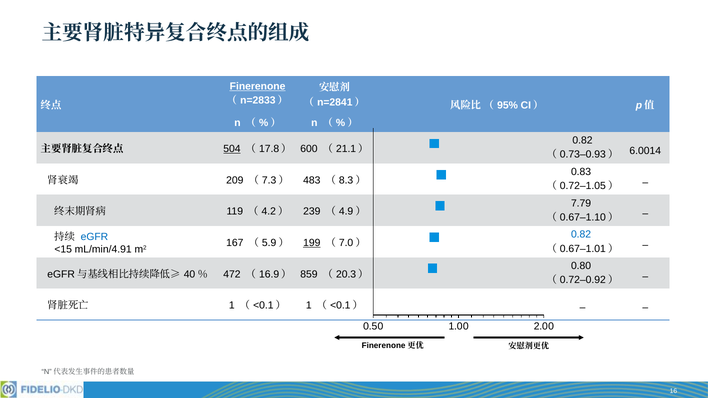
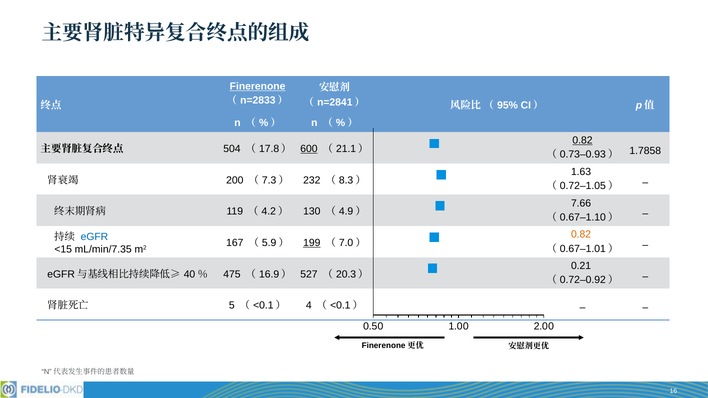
0.82 at (583, 141) underline: none -> present
504 underline: present -> none
600 underline: none -> present
6.0014: 6.0014 -> 1.7858
0.83: 0.83 -> 1.63
209: 209 -> 200
483: 483 -> 232
7.79: 7.79 -> 7.66
239: 239 -> 130
0.82 at (581, 235) colour: blue -> orange
mL/min/4.91: mL/min/4.91 -> mL/min/7.35
0.80: 0.80 -> 0.21
472: 472 -> 475
859: 859 -> 527
1 at (232, 306): 1 -> 5
1 at (309, 306): 1 -> 4
